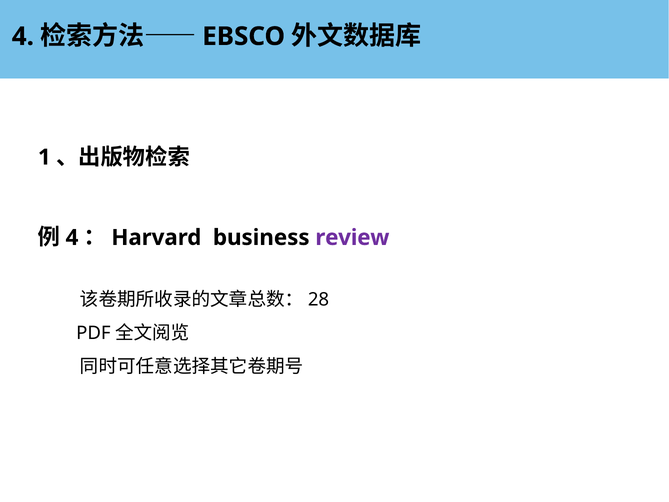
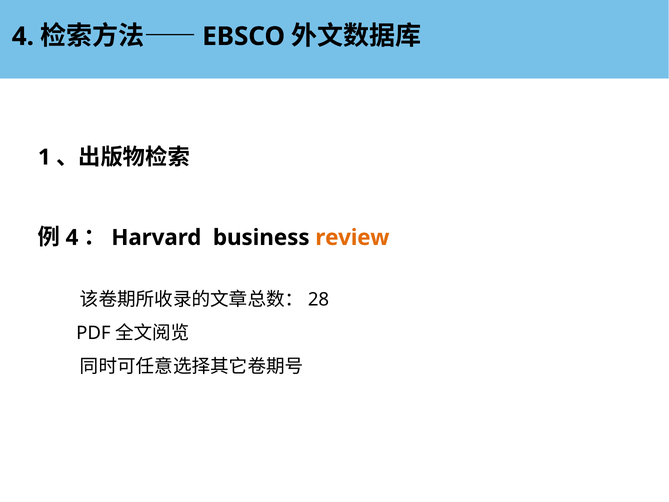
review colour: purple -> orange
